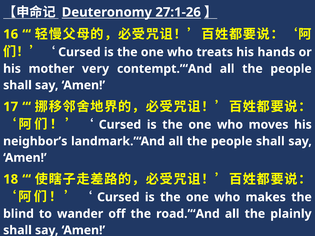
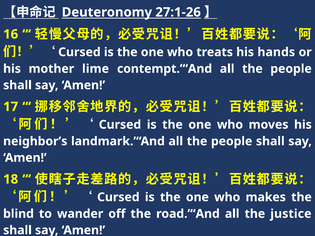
very: very -> lime
plainly: plainly -> justice
